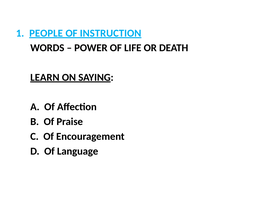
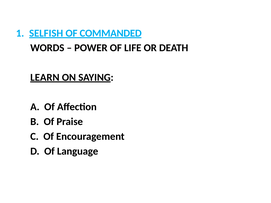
PEOPLE: PEOPLE -> SELFISH
INSTRUCTION: INSTRUCTION -> COMMANDED
